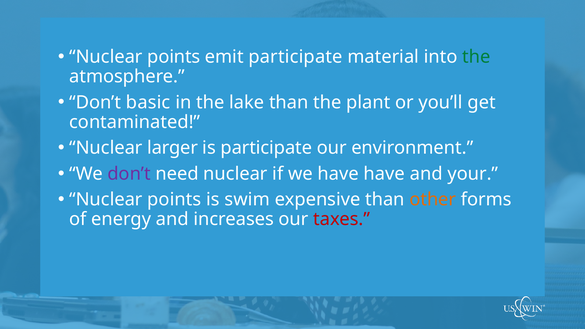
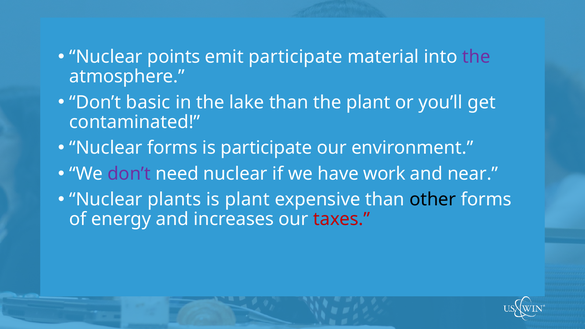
the at (476, 57) colour: green -> purple
Nuclear larger: larger -> forms
have have: have -> work
your: your -> near
points at (174, 200): points -> plants
is swim: swim -> plant
other colour: orange -> black
